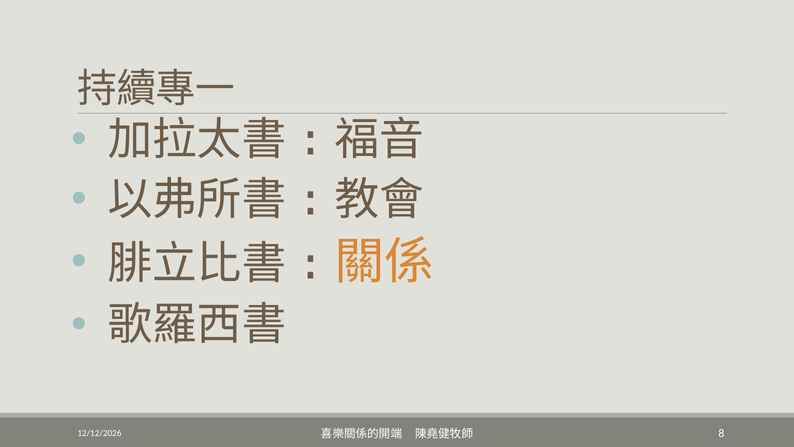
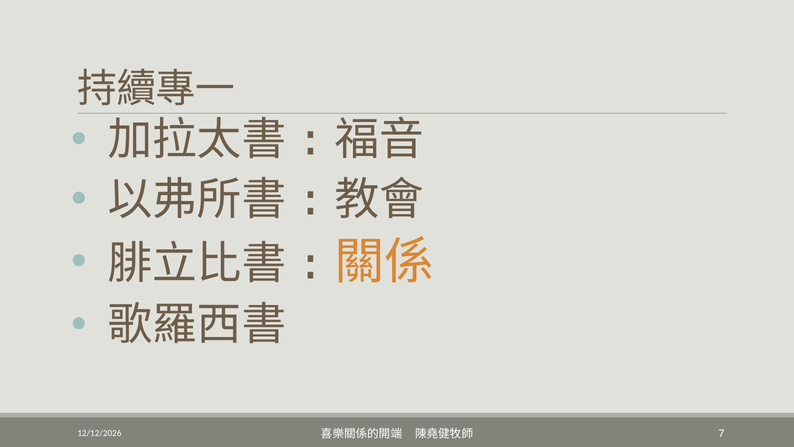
8: 8 -> 7
